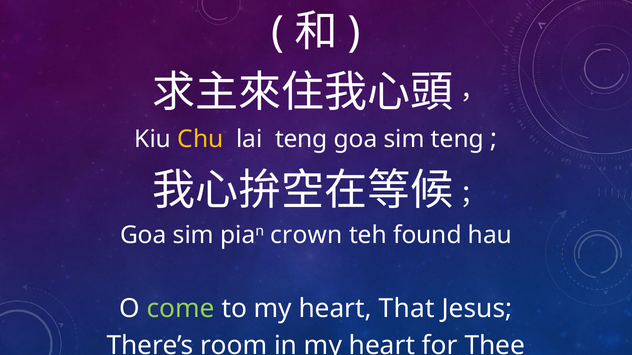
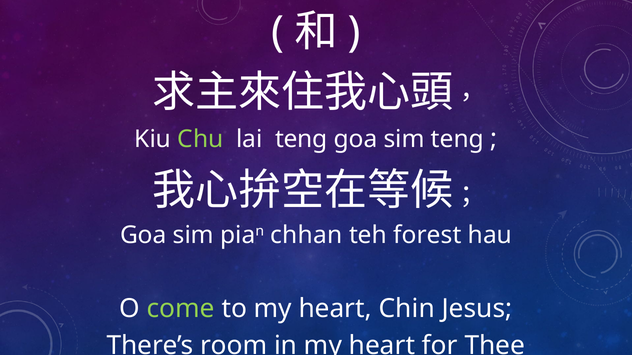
Chu colour: yellow -> light green
crown: crown -> chhan
found: found -> forest
That: That -> Chin
